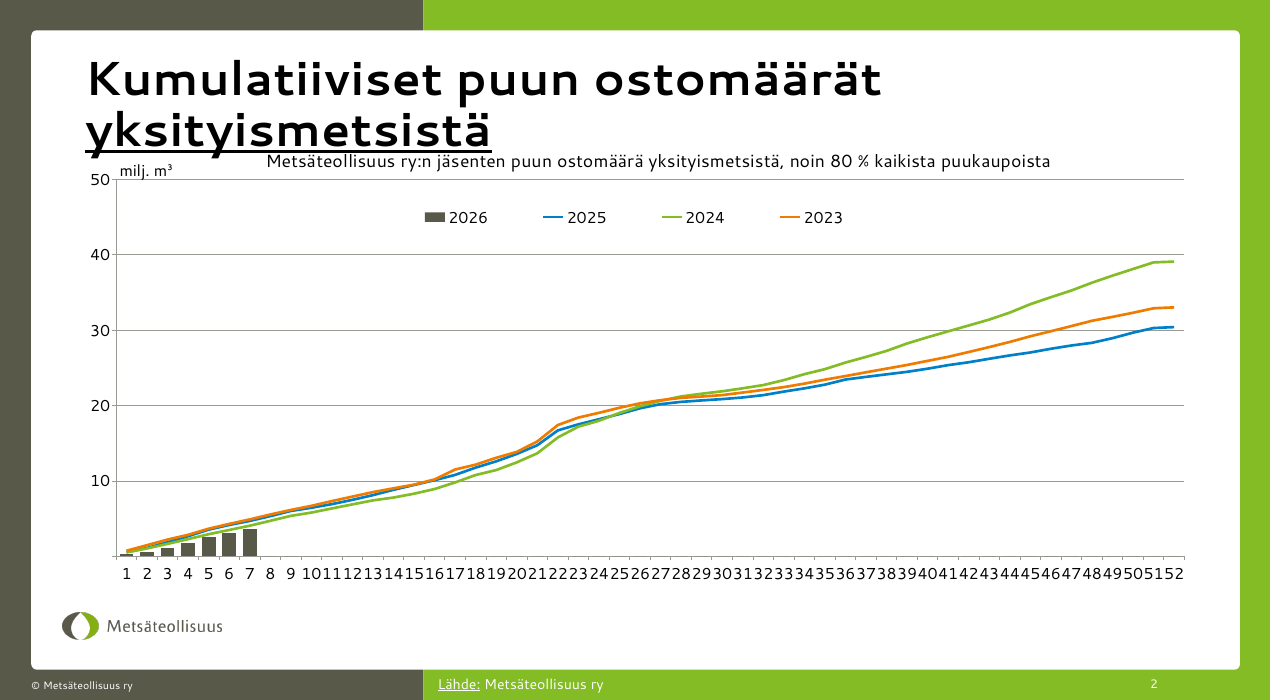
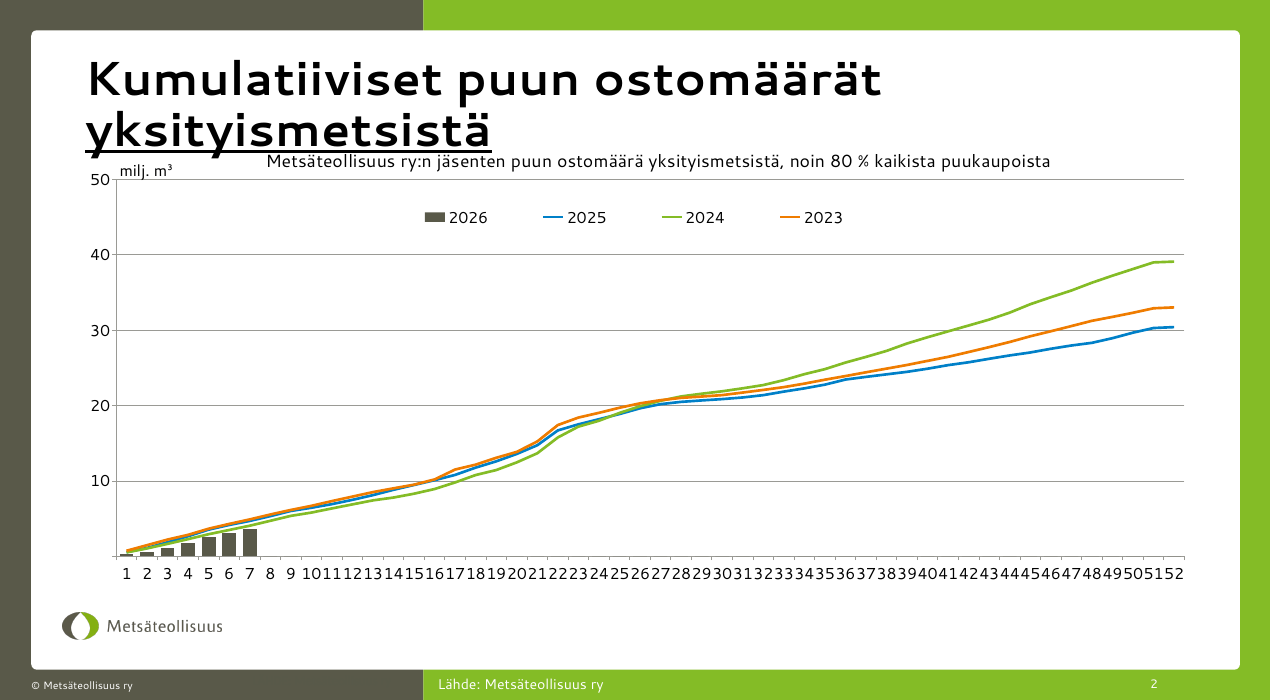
Lähde at (459, 685) underline: present -> none
